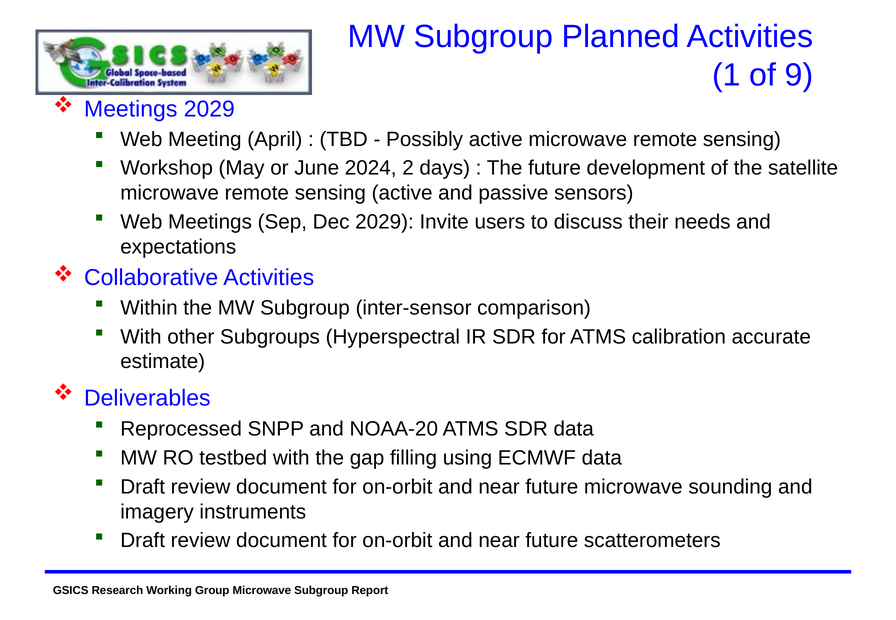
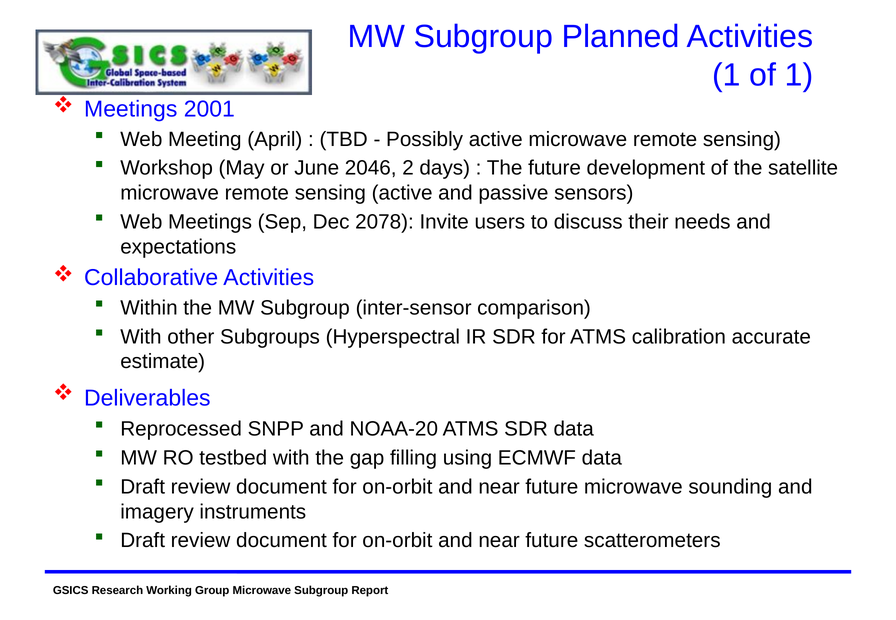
of 9: 9 -> 1
Meetings 2029: 2029 -> 2001
2024: 2024 -> 2046
Dec 2029: 2029 -> 2078
